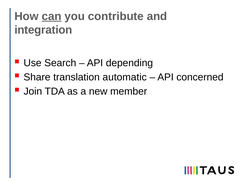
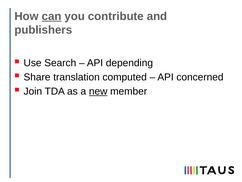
integration: integration -> publishers
automatic: automatic -> computed
new underline: none -> present
